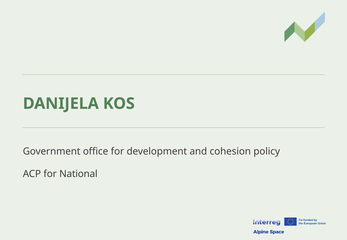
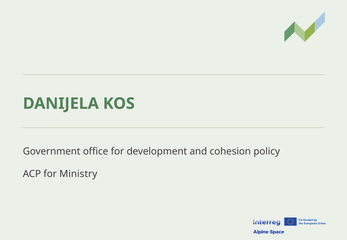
National: National -> Ministry
